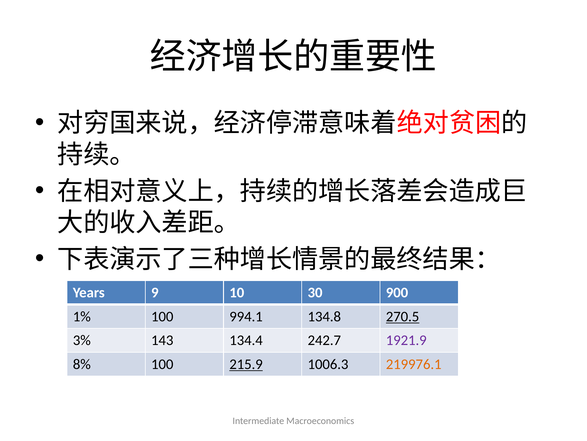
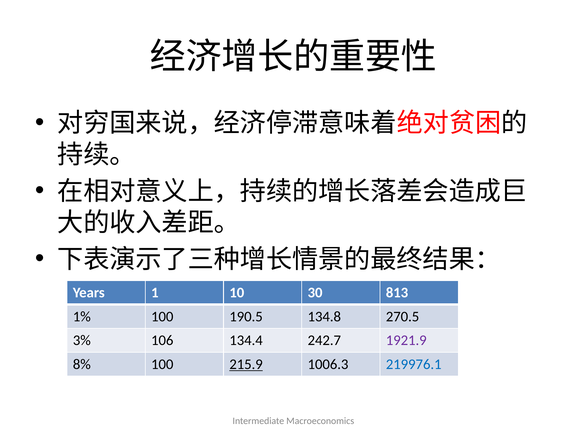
9: 9 -> 1
900: 900 -> 813
994.1: 994.1 -> 190.5
270.5 underline: present -> none
143: 143 -> 106
219976.1 colour: orange -> blue
